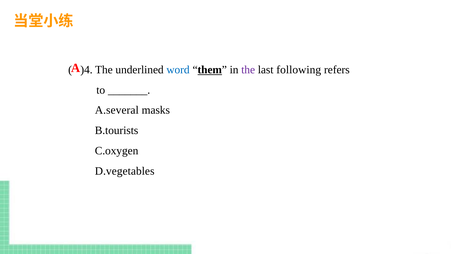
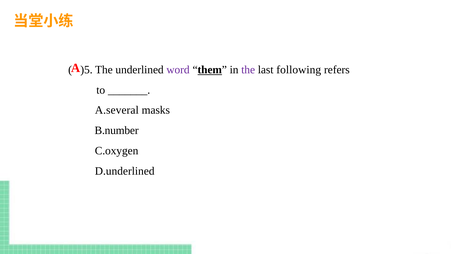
)4: )4 -> )5
word colour: blue -> purple
B.tourists: B.tourists -> B.number
D.vegetables: D.vegetables -> D.underlined
